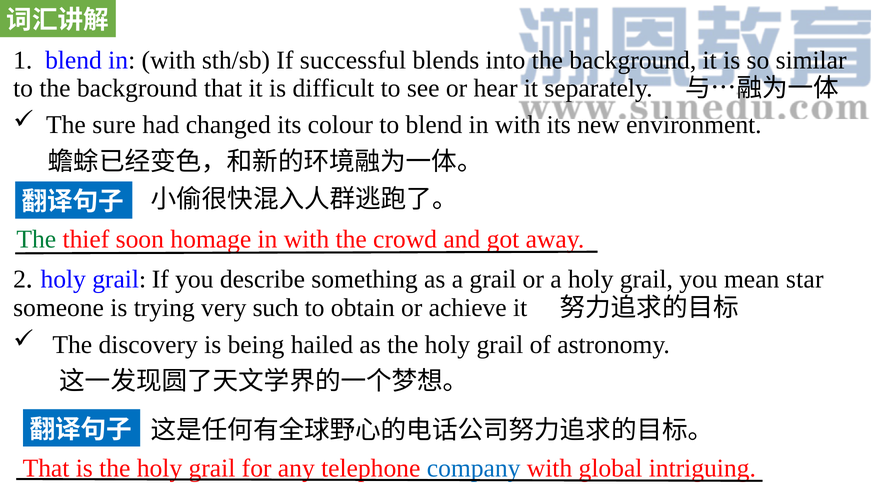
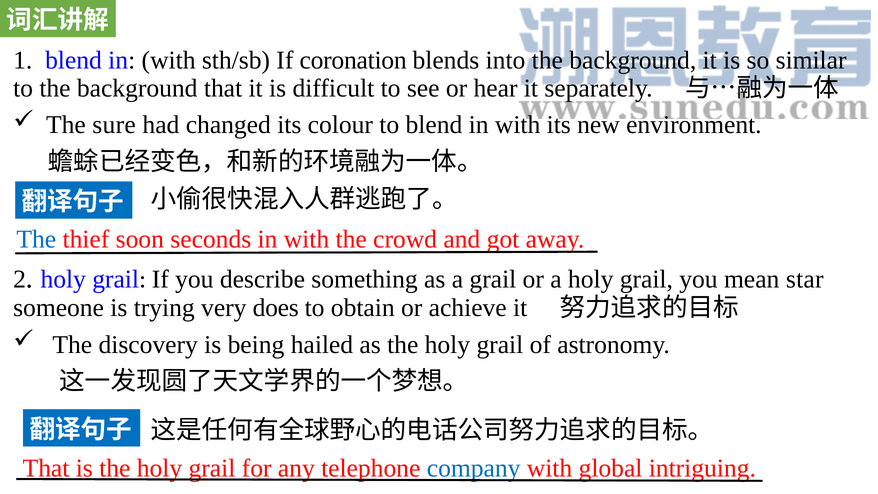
successful: successful -> coronation
The at (36, 239) colour: green -> blue
homage: homage -> seconds
such: such -> does
